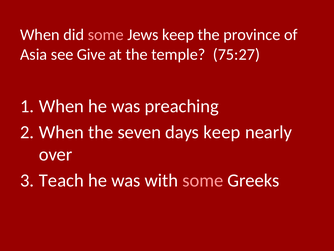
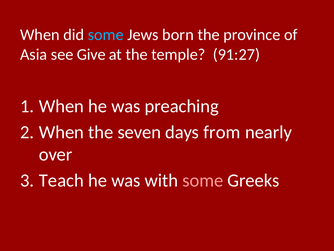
some at (106, 35) colour: pink -> light blue
Jews keep: keep -> born
75:27: 75:27 -> 91:27
days keep: keep -> from
